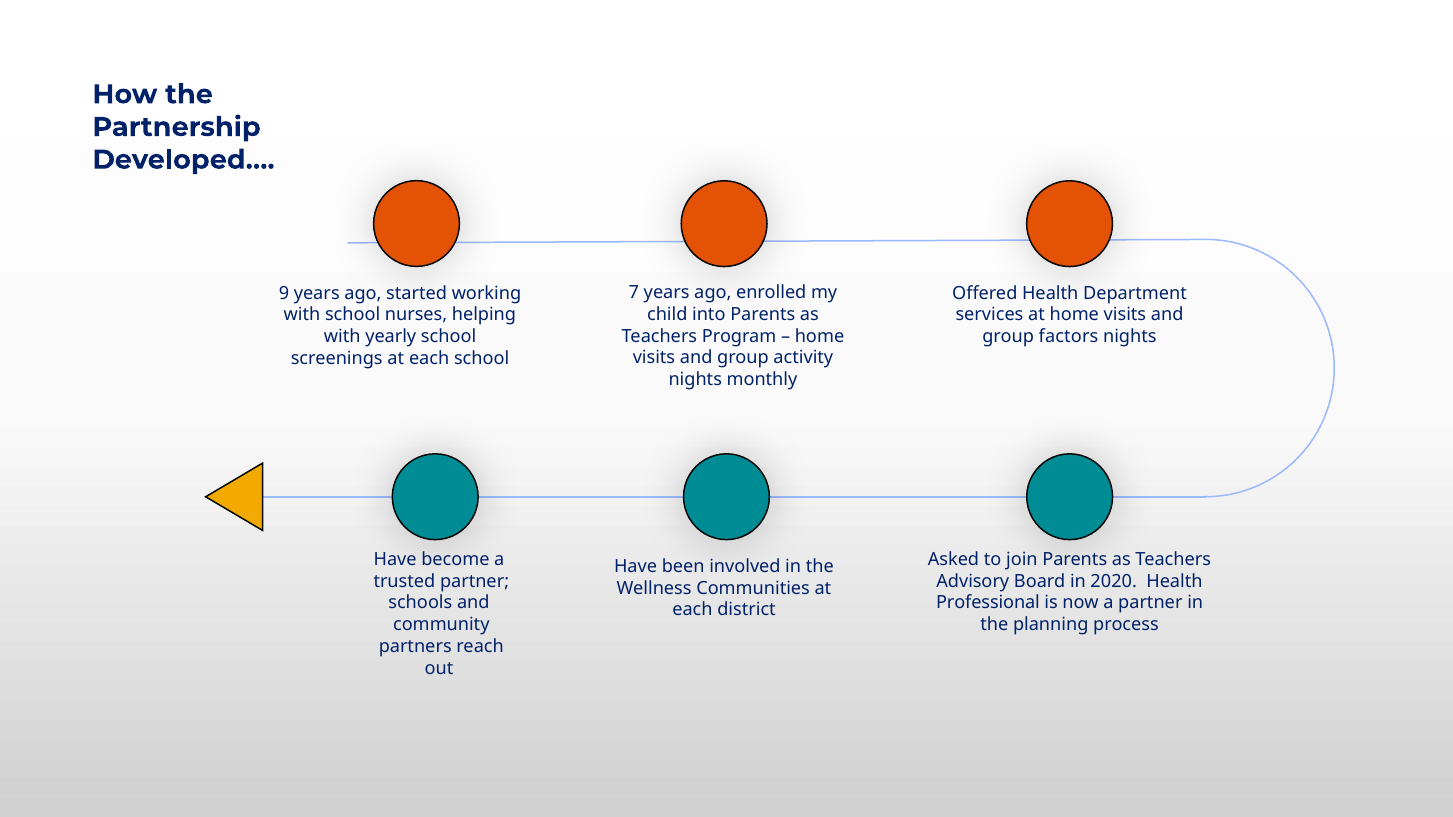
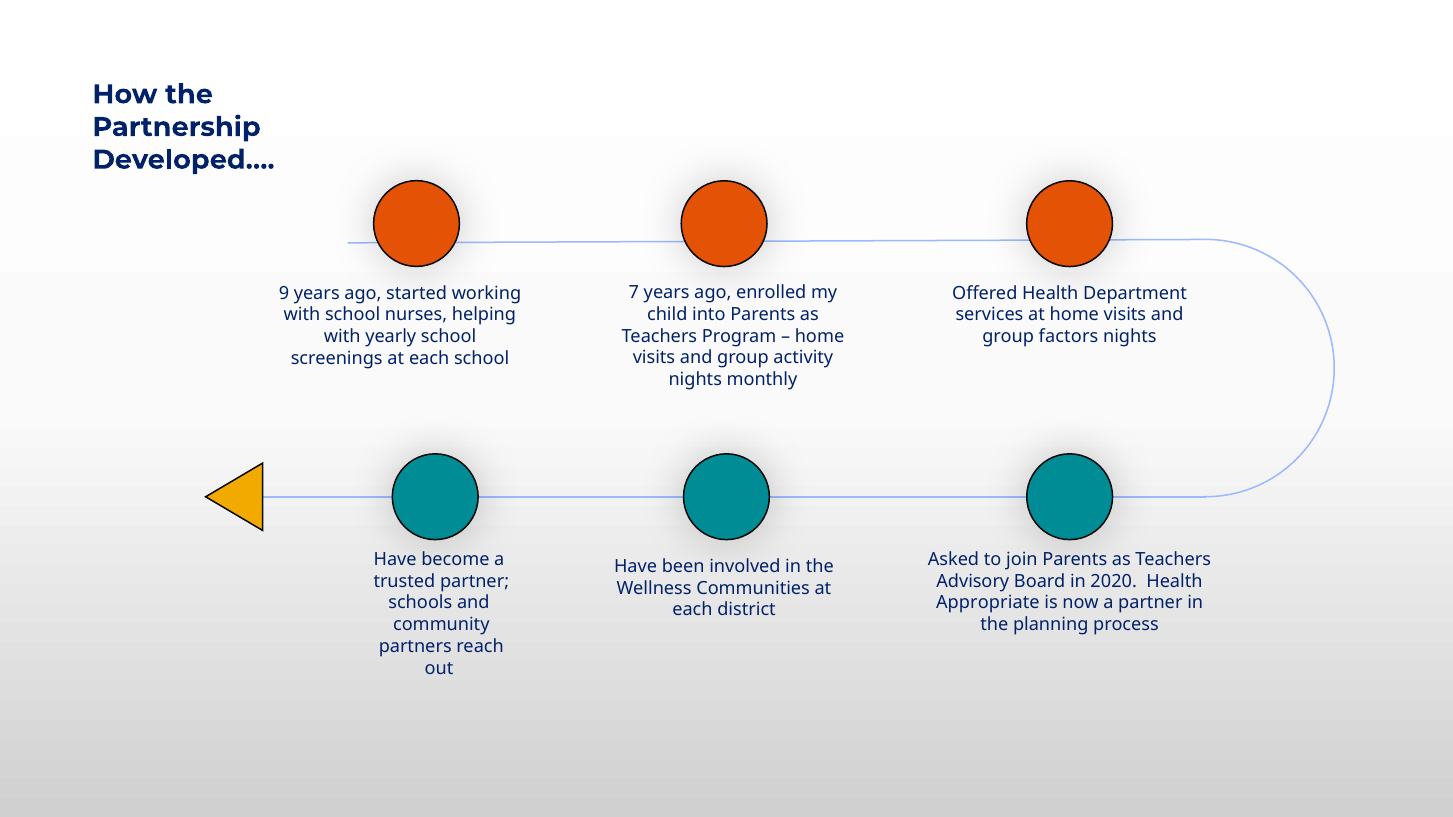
Professional: Professional -> Appropriate
